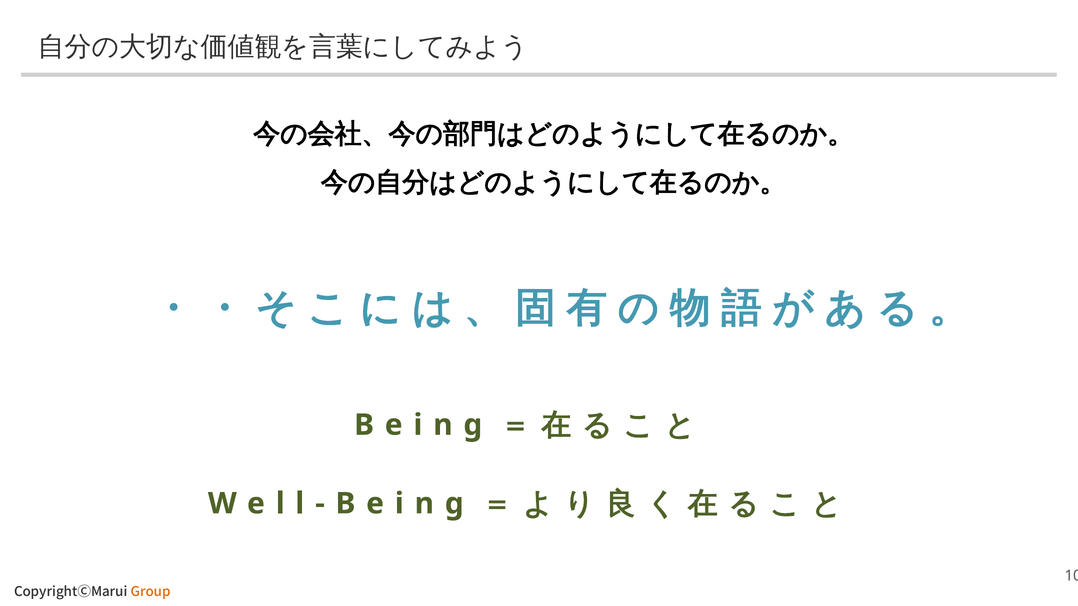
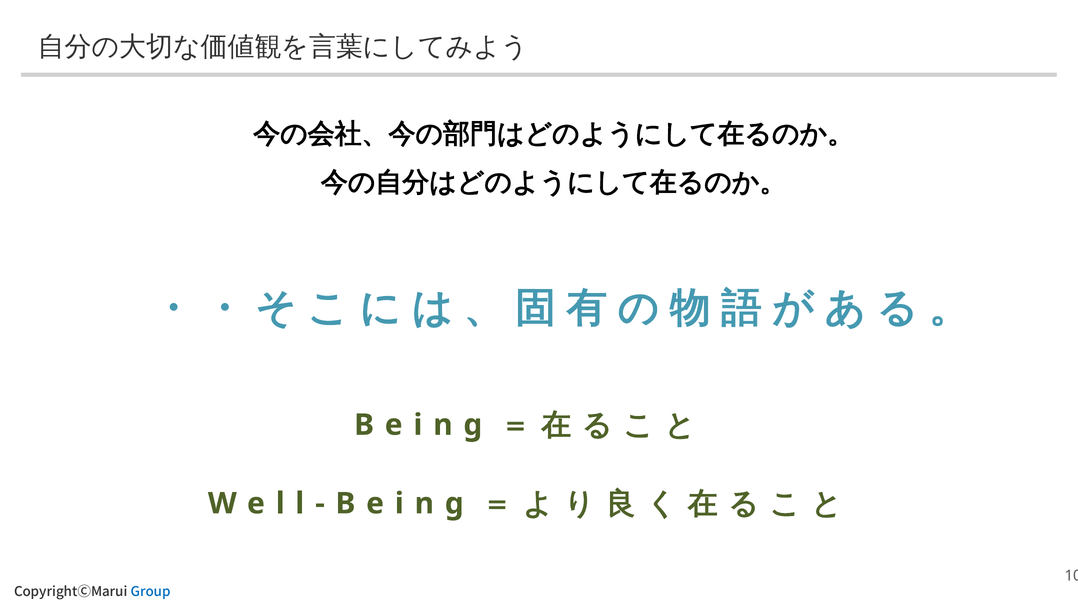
Group colour: orange -> blue
